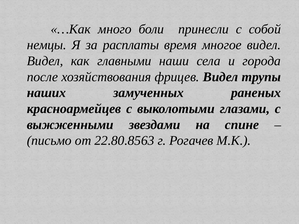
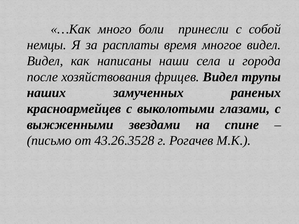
главными: главными -> написаны
22.80.8563: 22.80.8563 -> 43.26.3528
